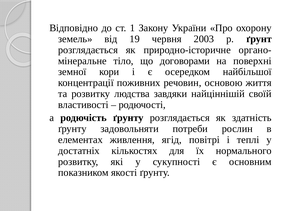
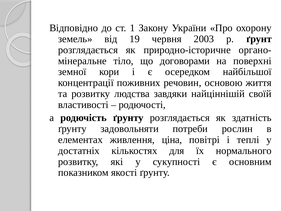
ягід: ягід -> ціна
